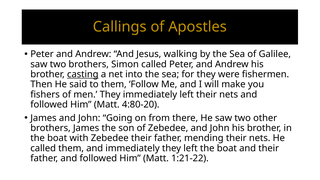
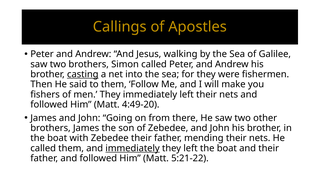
4:80-20: 4:80-20 -> 4:49-20
immediately at (133, 148) underline: none -> present
1:21-22: 1:21-22 -> 5:21-22
